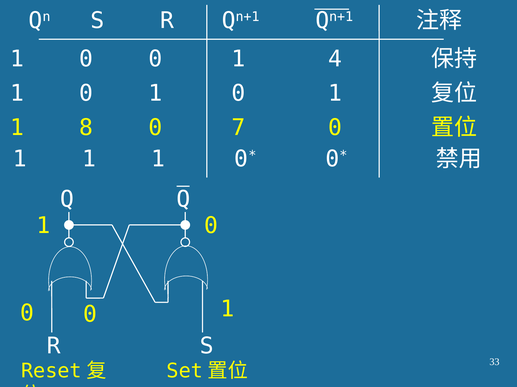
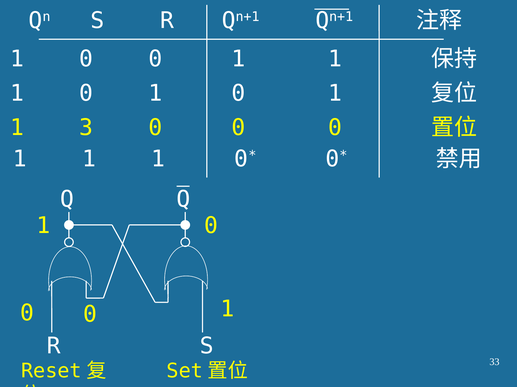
0 0 1 4: 4 -> 1
8: 8 -> 3
7 at (238, 128): 7 -> 0
